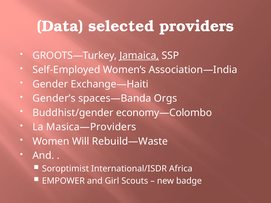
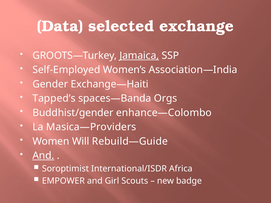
providers: providers -> exchange
Gender’s: Gender’s -> Tapped’s
economy—Colombo: economy—Colombo -> enhance—Colombo
Rebuild—Waste: Rebuild—Waste -> Rebuild—Guide
And at (43, 156) underline: none -> present
